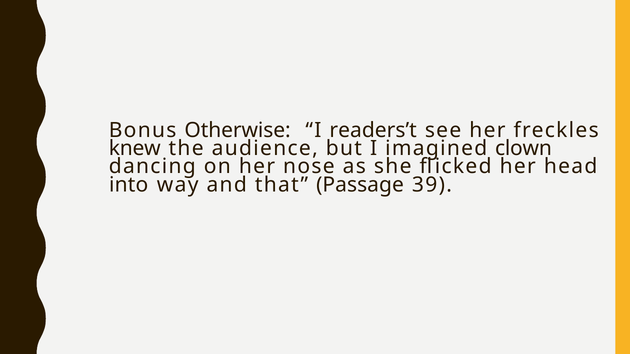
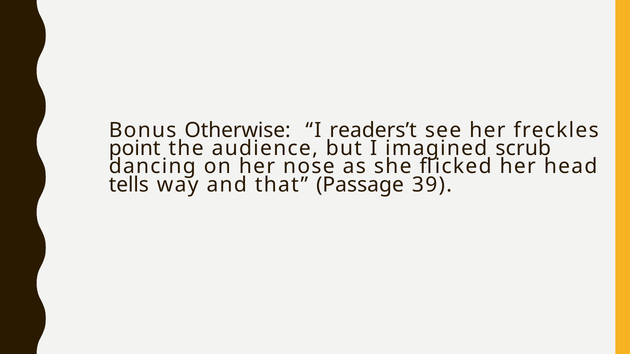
knew: knew -> point
clown: clown -> scrub
into: into -> tells
